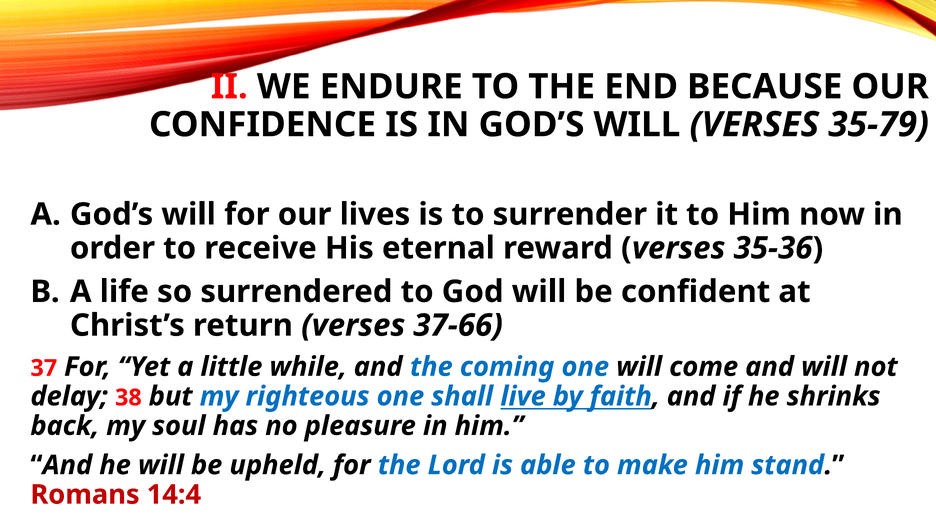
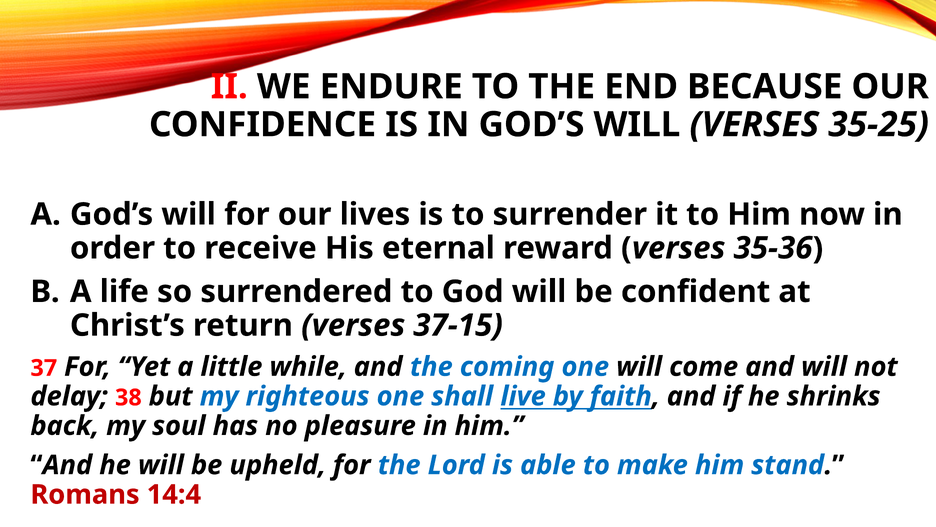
35-79: 35-79 -> 35-25
37-66: 37-66 -> 37-15
